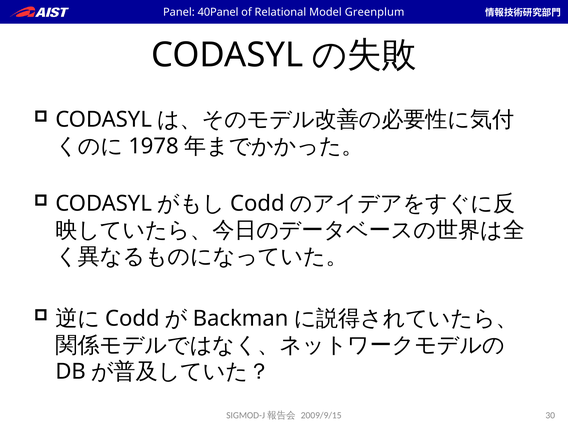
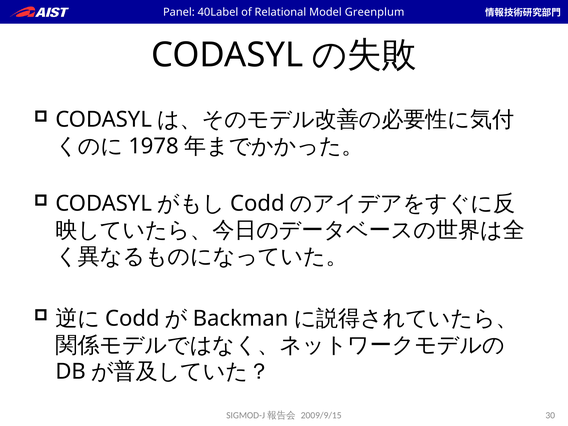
40Panel: 40Panel -> 40Label
